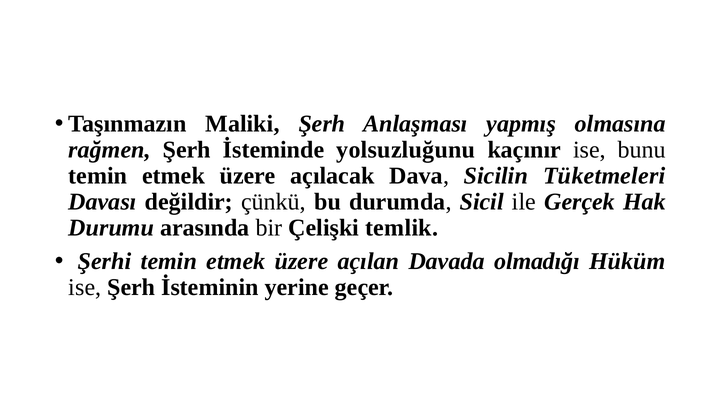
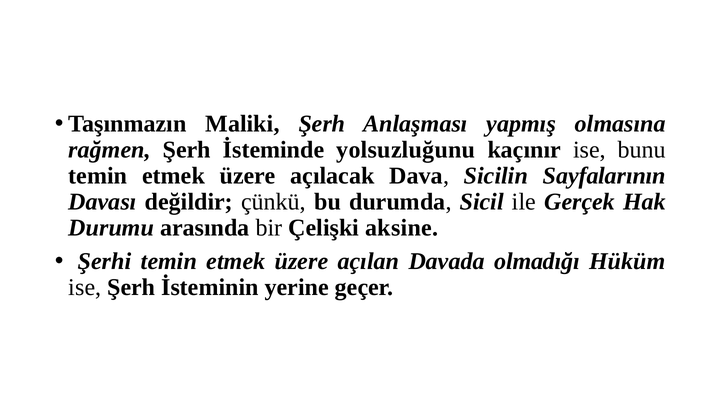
Tüketmeleri: Tüketmeleri -> Sayfalarının
temlik: temlik -> aksine
